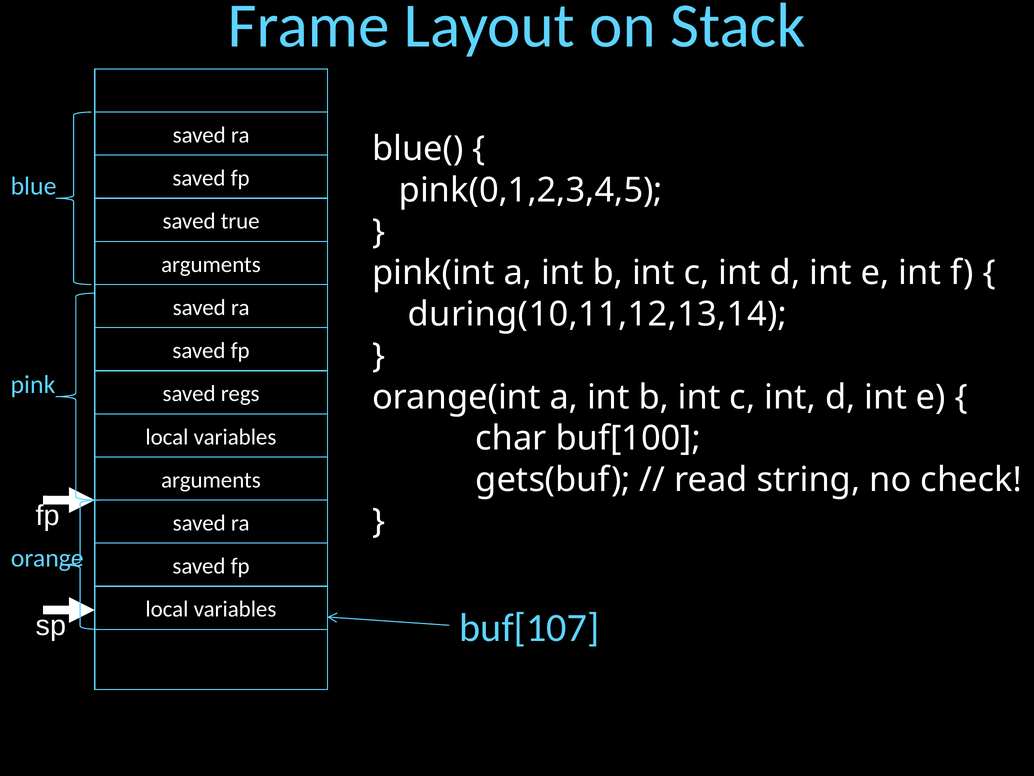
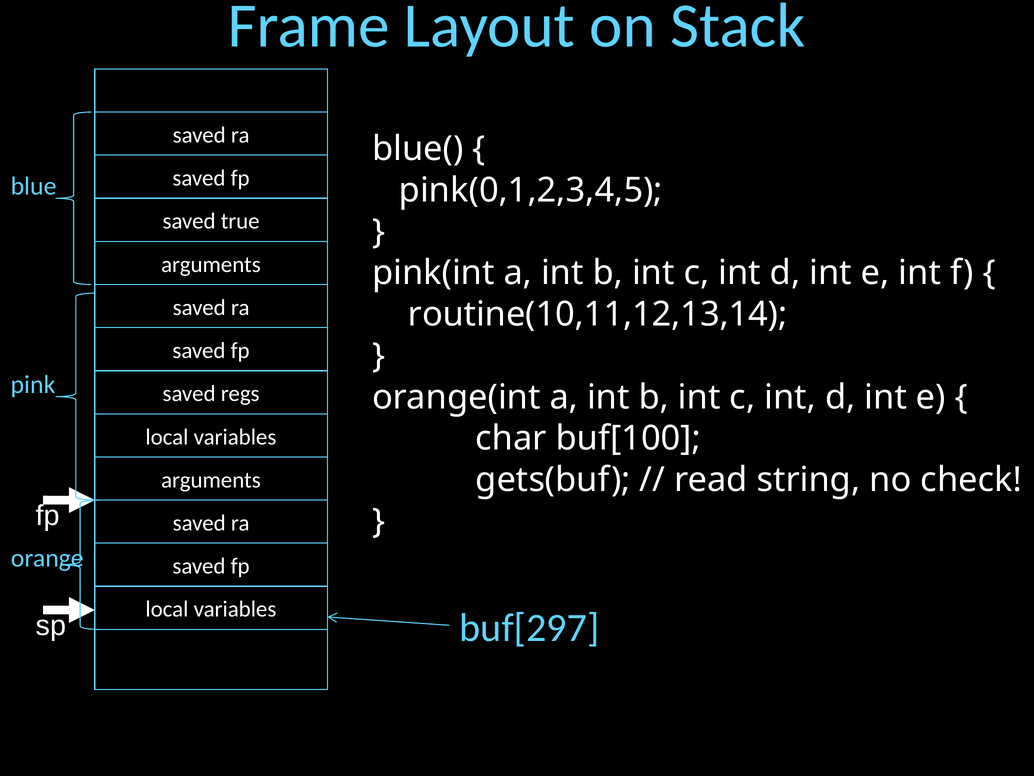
during(10,11,12,13,14: during(10,11,12,13,14 -> routine(10,11,12,13,14
buf[107: buf[107 -> buf[297
